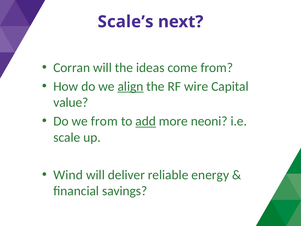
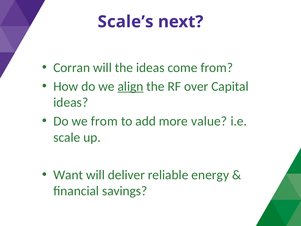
wire: wire -> over
value at (71, 102): value -> ideas
add underline: present -> none
neoni: neoni -> value
Wind: Wind -> Want
